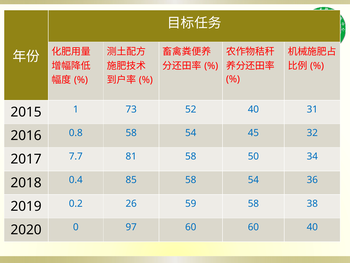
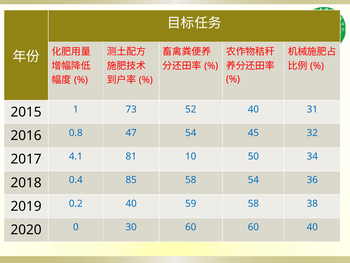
0.8 58: 58 -> 47
7.7: 7.7 -> 4.1
81 58: 58 -> 10
0.2 26: 26 -> 40
97: 97 -> 30
